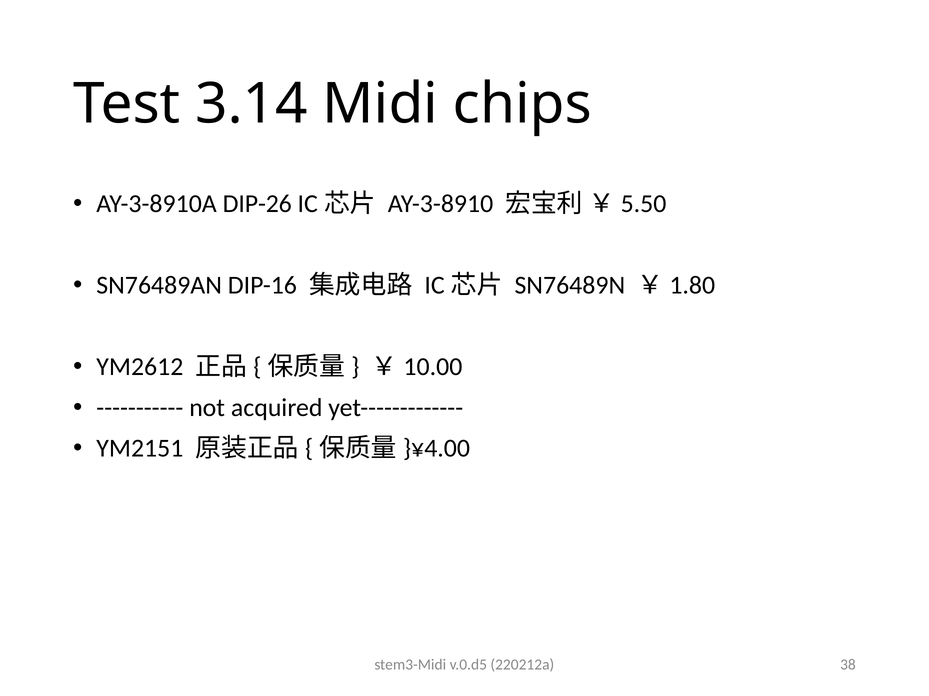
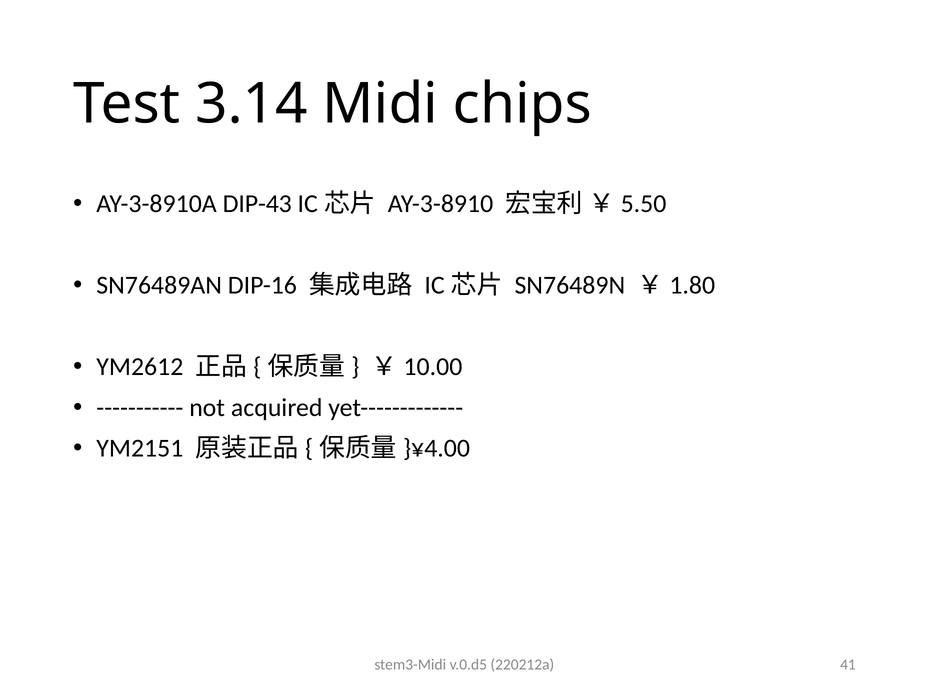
DIP-26: DIP-26 -> DIP-43
38: 38 -> 41
